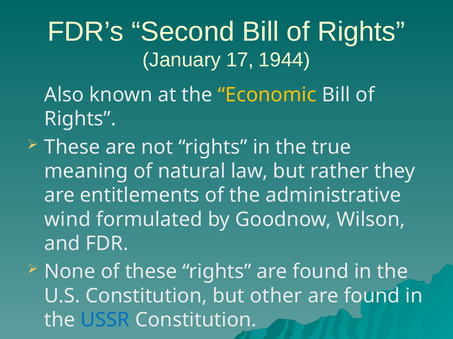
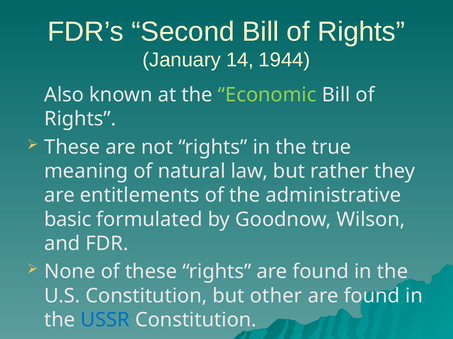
17: 17 -> 14
Economic colour: yellow -> light green
wind: wind -> basic
